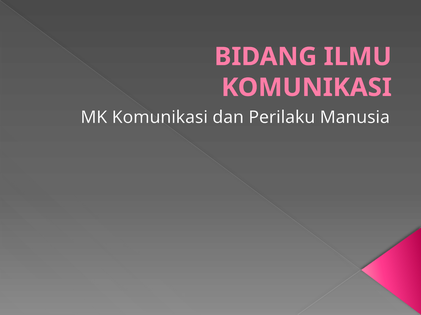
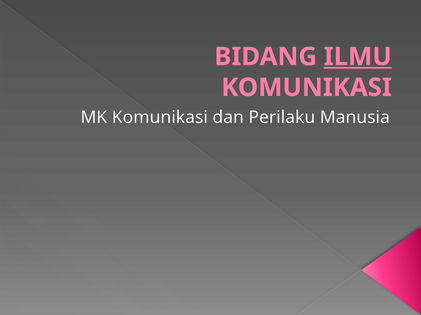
ILMU underline: none -> present
